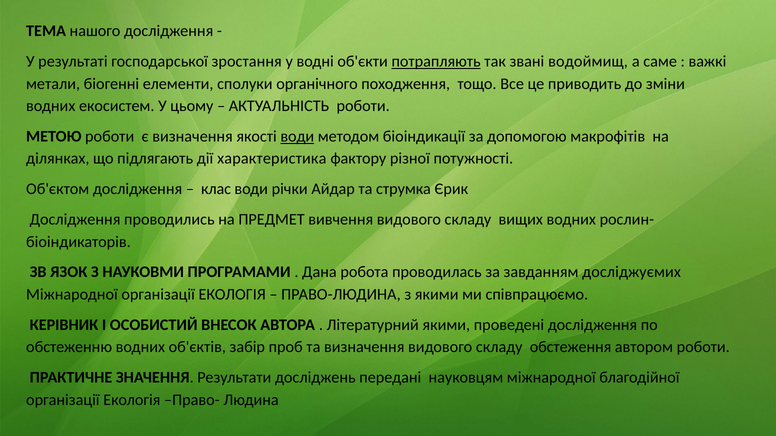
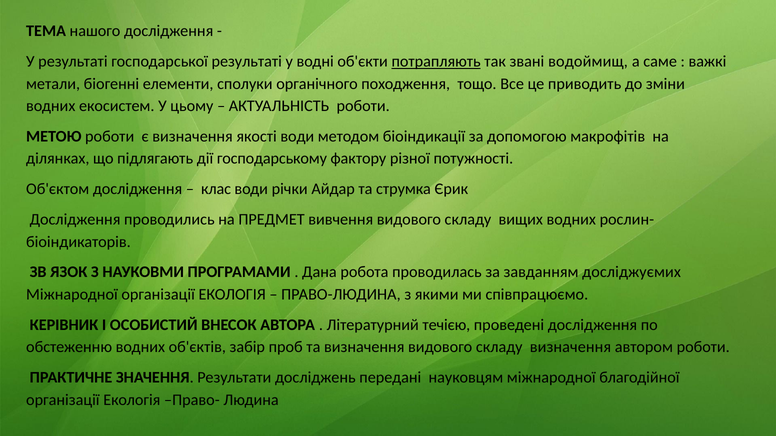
господарської зростання: зростання -> результаті
води at (297, 137) underline: present -> none
характеристика: характеристика -> господарському
Літературний якими: якими -> течією
складу обстеження: обстеження -> визначення
